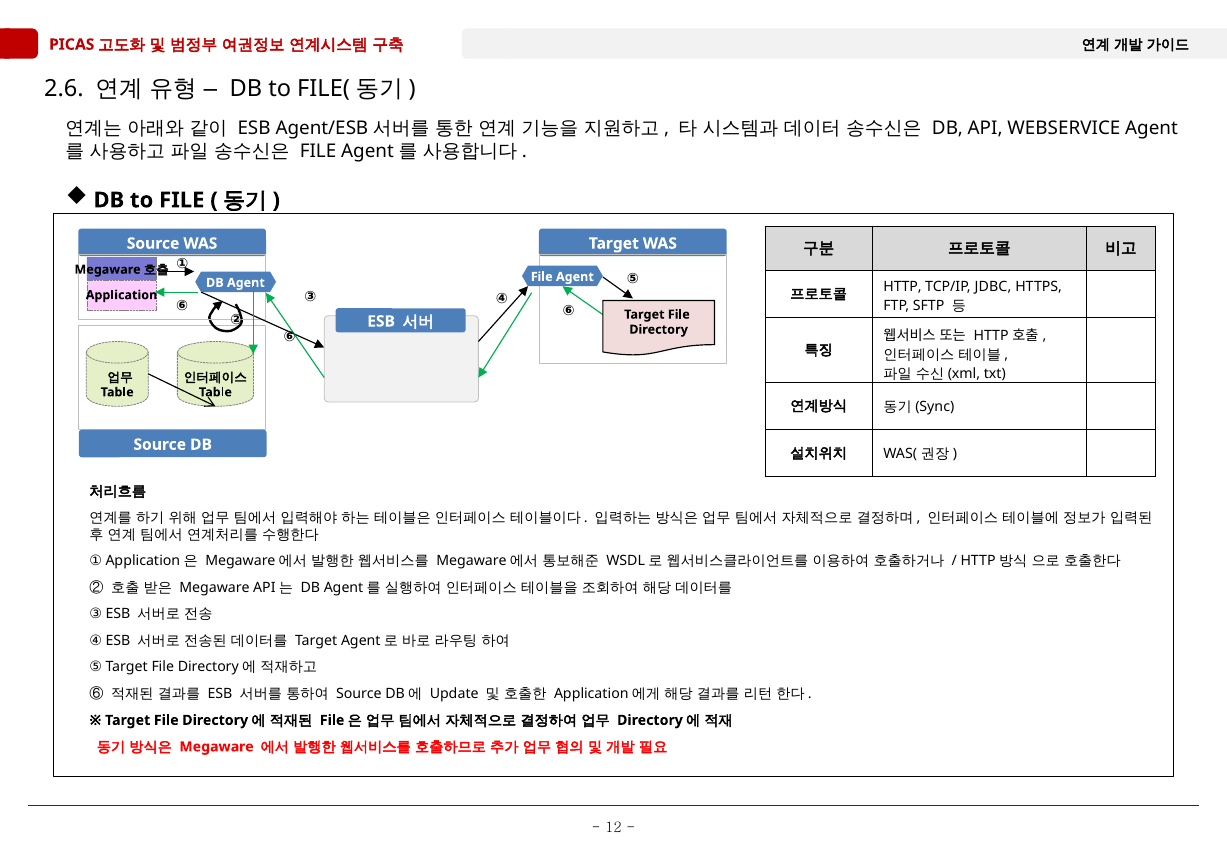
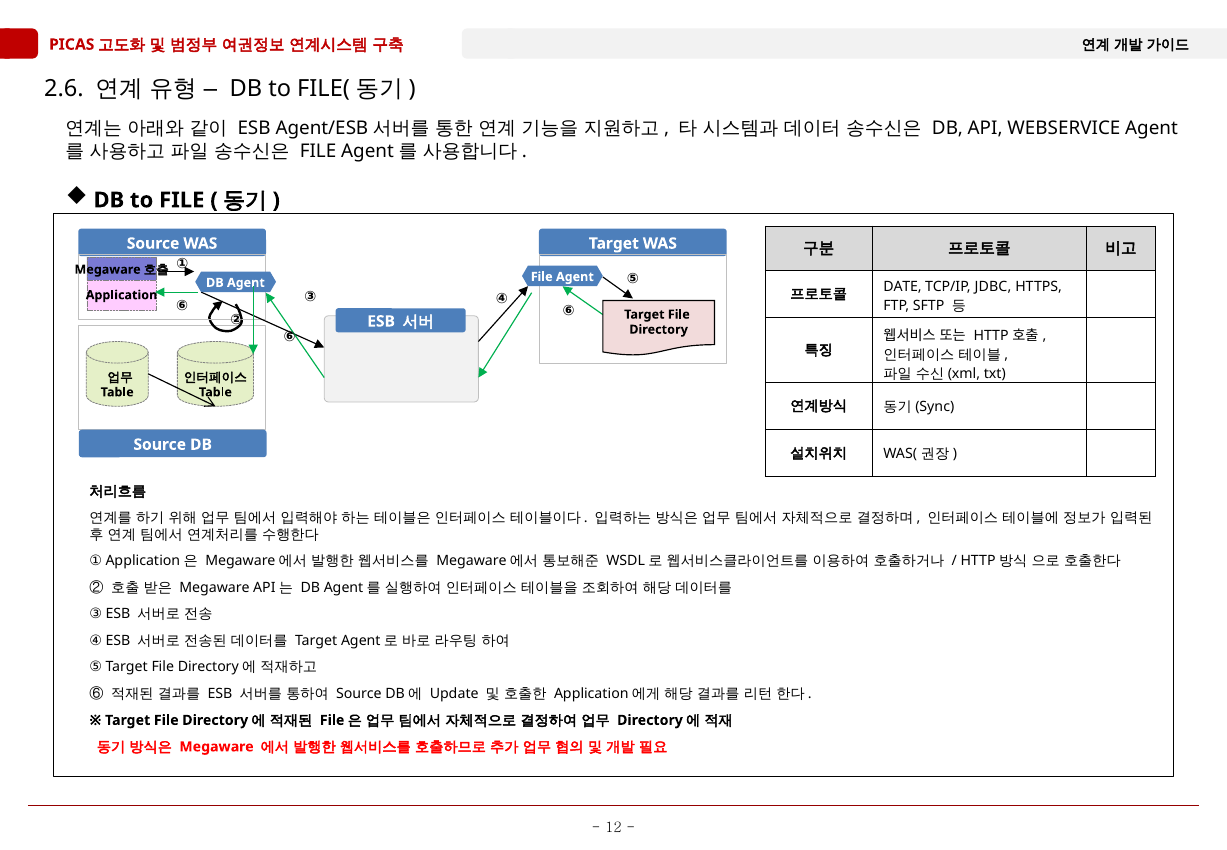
HTTP at (903, 287): HTTP -> DATE
